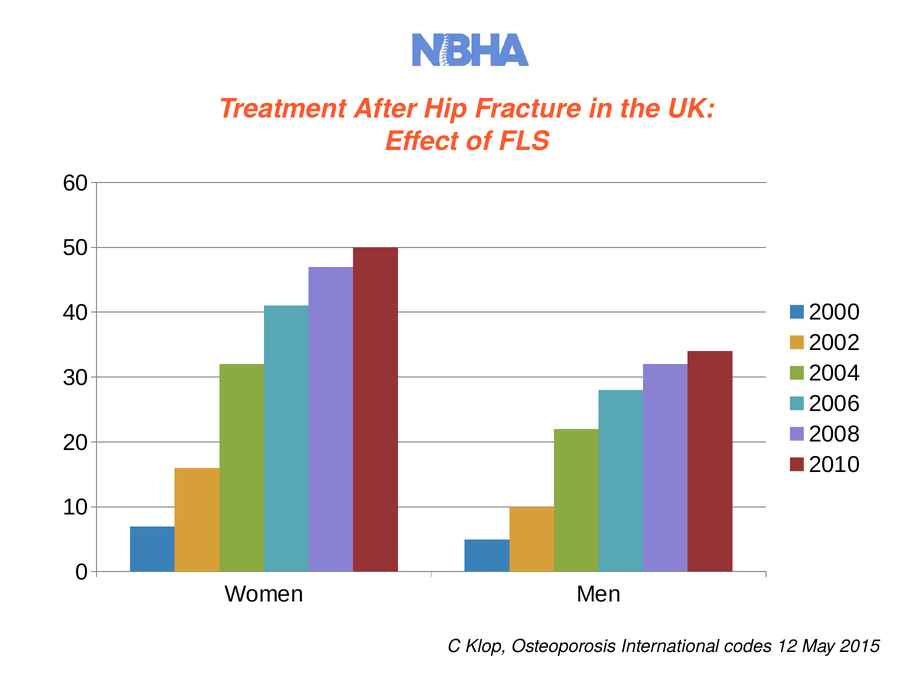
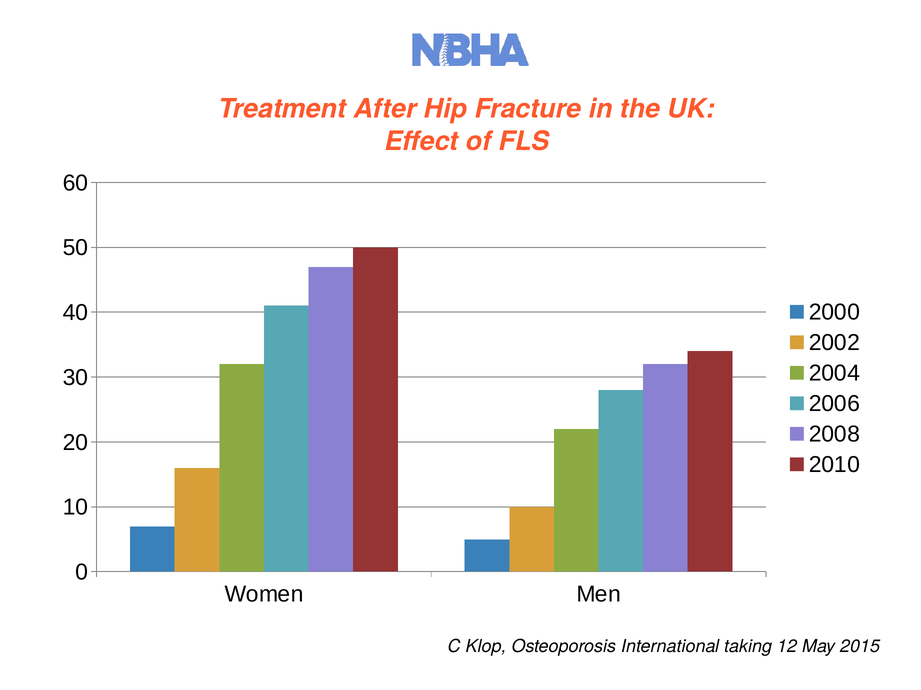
codes: codes -> taking
